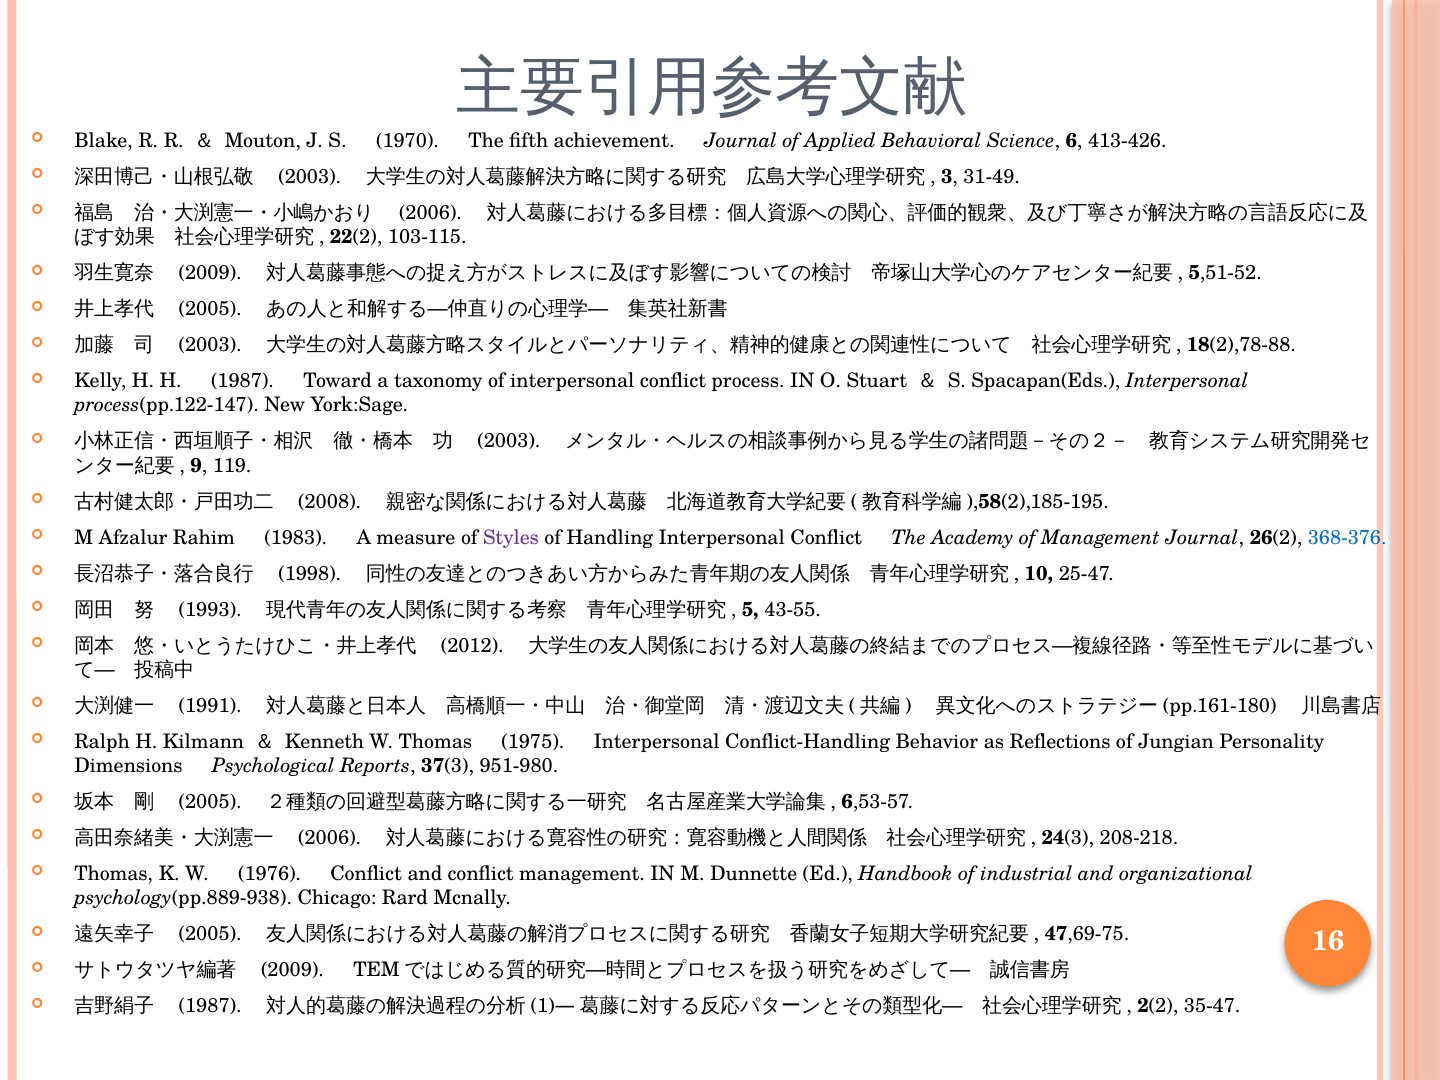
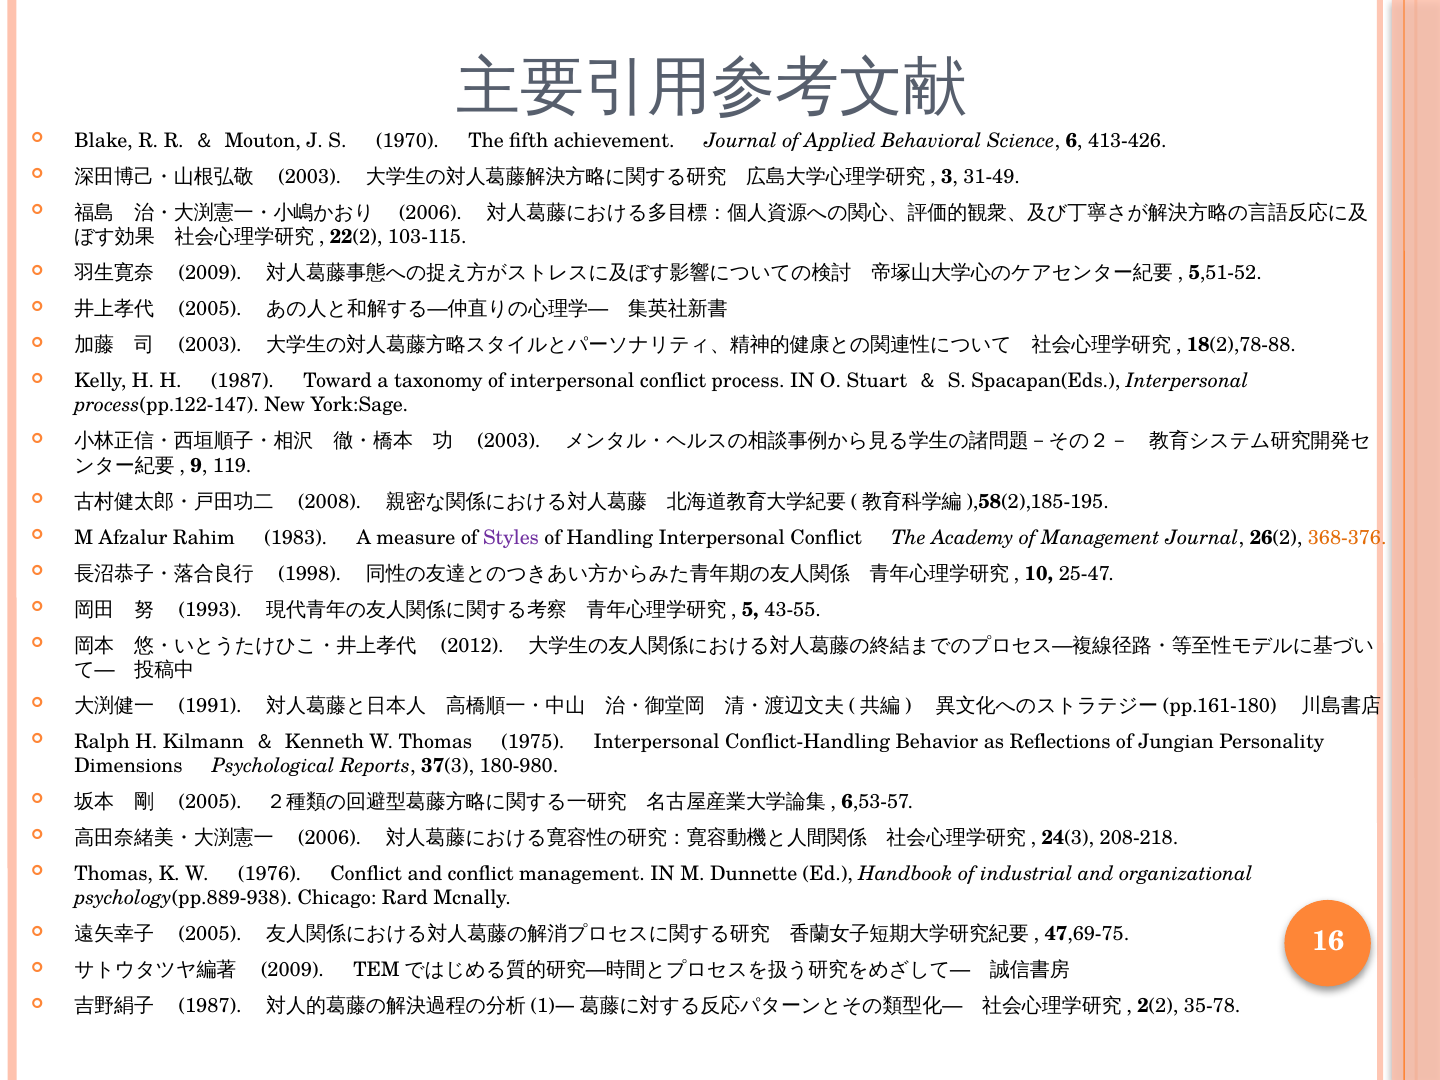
368-376 colour: blue -> orange
951-980: 951-980 -> 180-980
35-47: 35-47 -> 35-78
